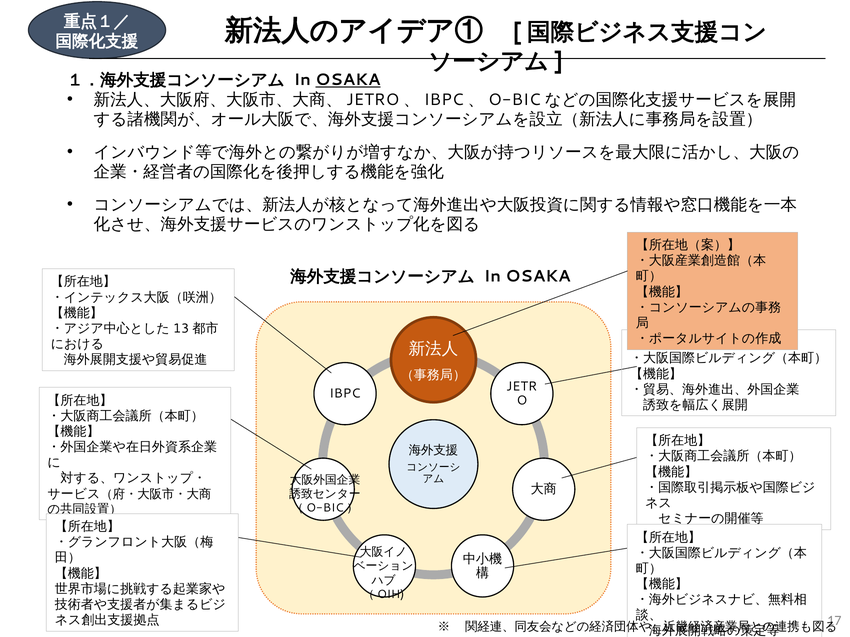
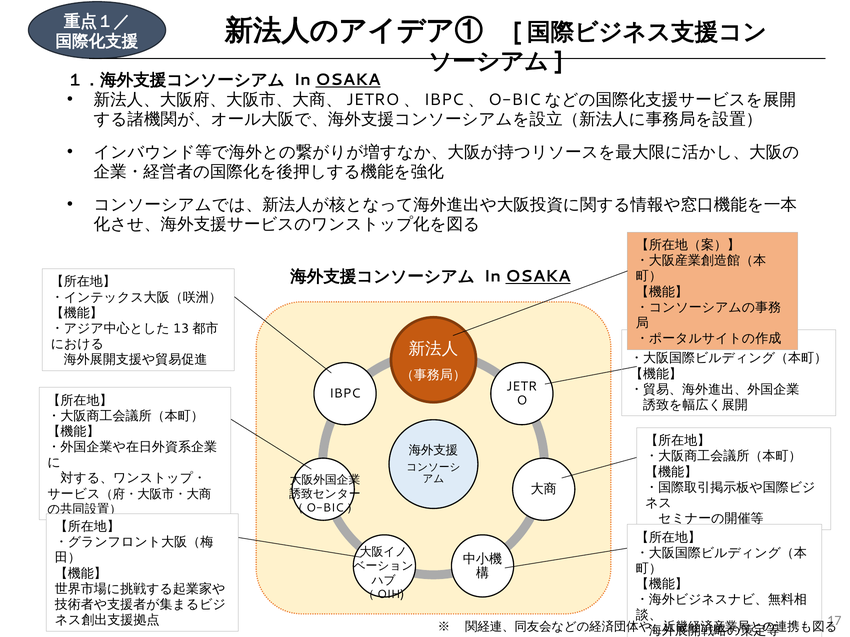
OSAKA at (538, 277) underline: none -> present
